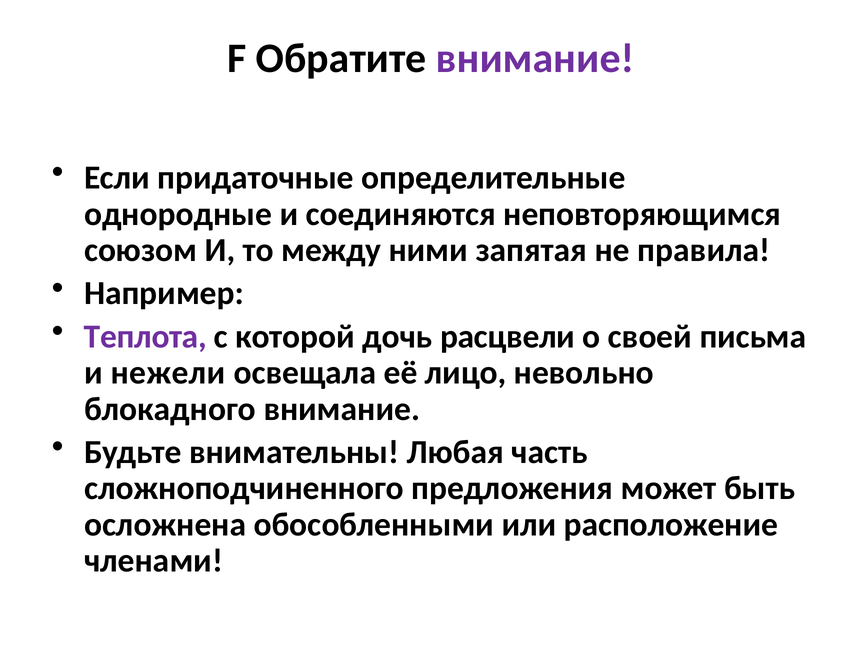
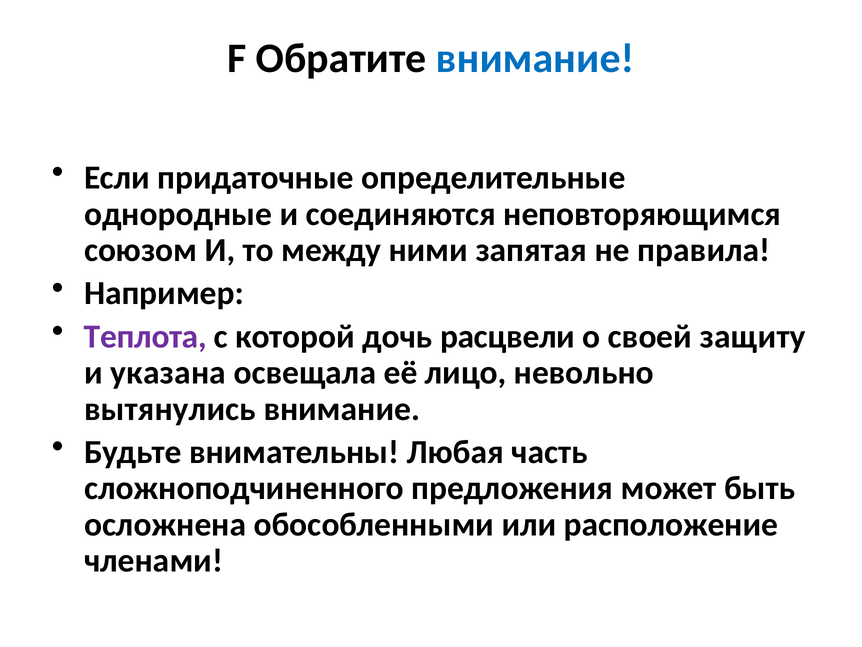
внимание at (535, 58) colour: purple -> blue
письма: письма -> защиту
нежели: нежели -> указана
блокадного: блокадного -> вытянулись
